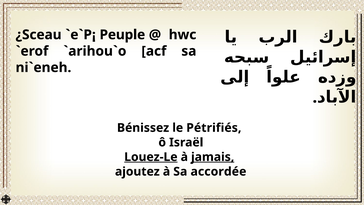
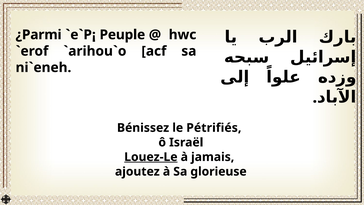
¿Sceau: ¿Sceau -> ¿Parmi
jamais underline: present -> none
accordée: accordée -> glorieuse
